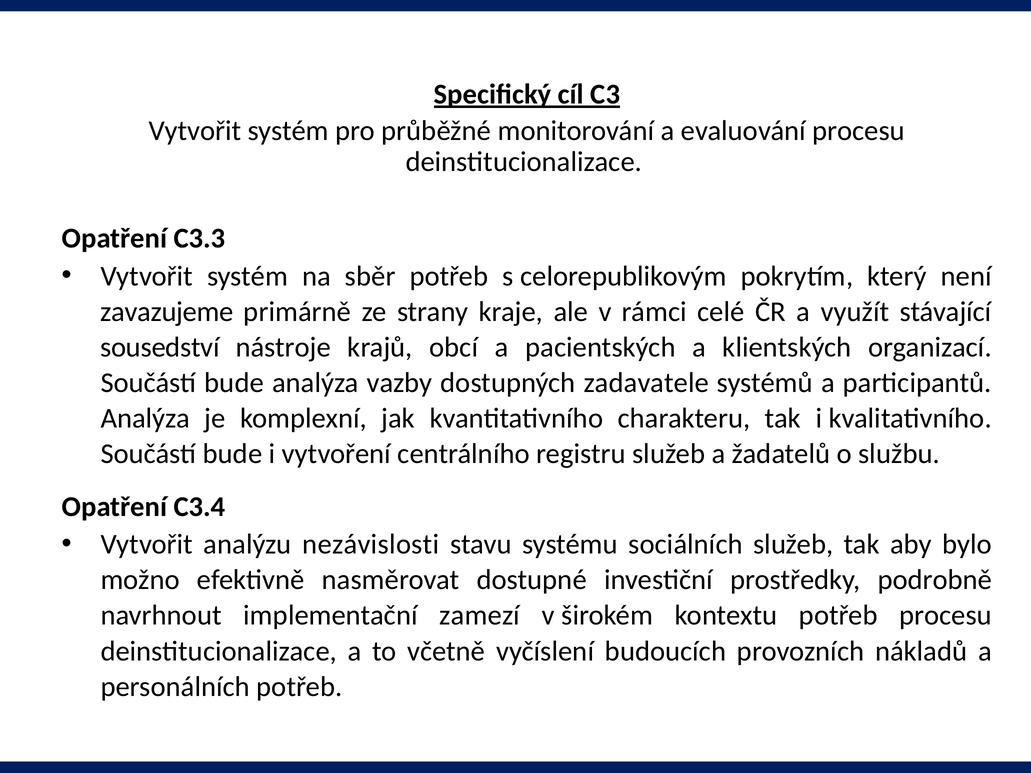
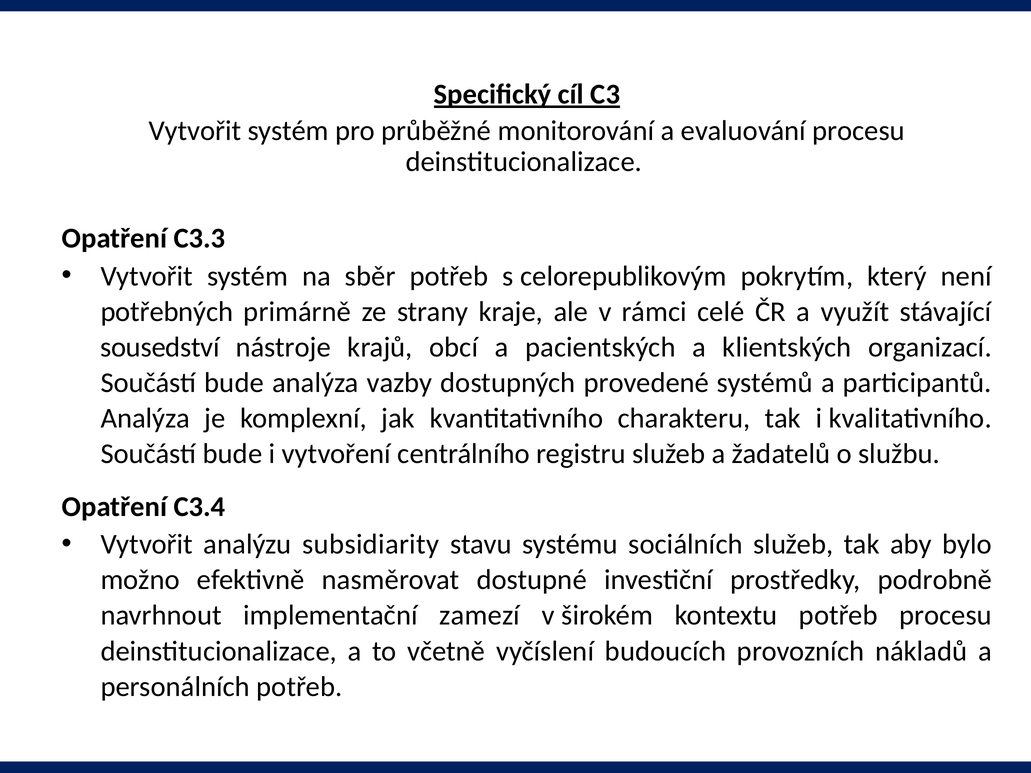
zavazujeme: zavazujeme -> potřebných
zadavatele: zadavatele -> provedené
nezávislosti: nezávislosti -> subsidiarity
